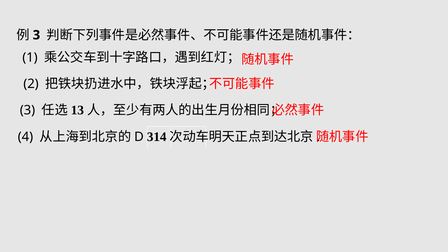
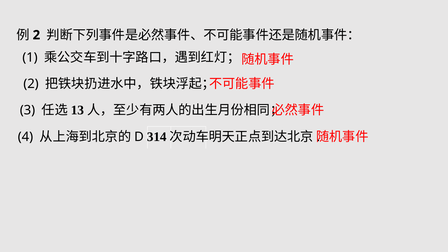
3 at (36, 35): 3 -> 2
